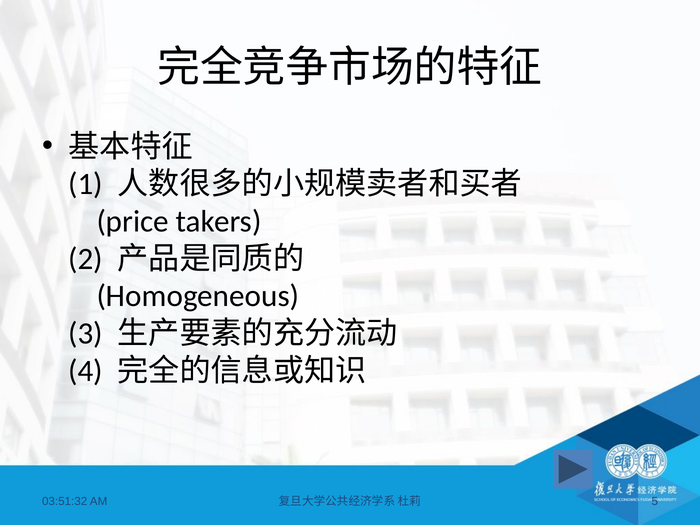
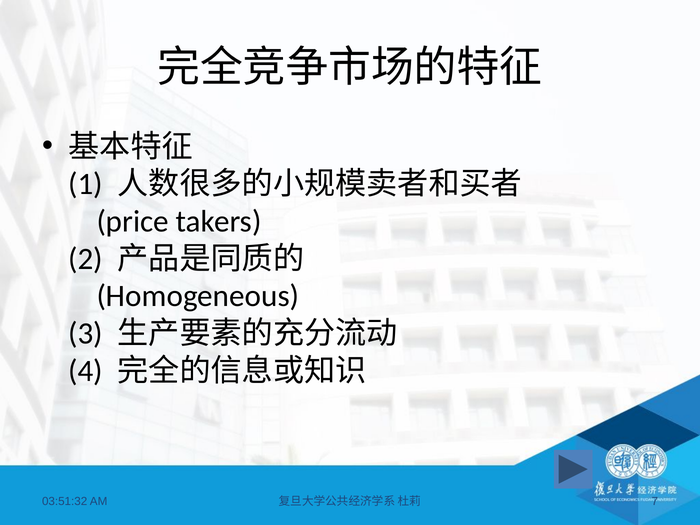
5: 5 -> 7
